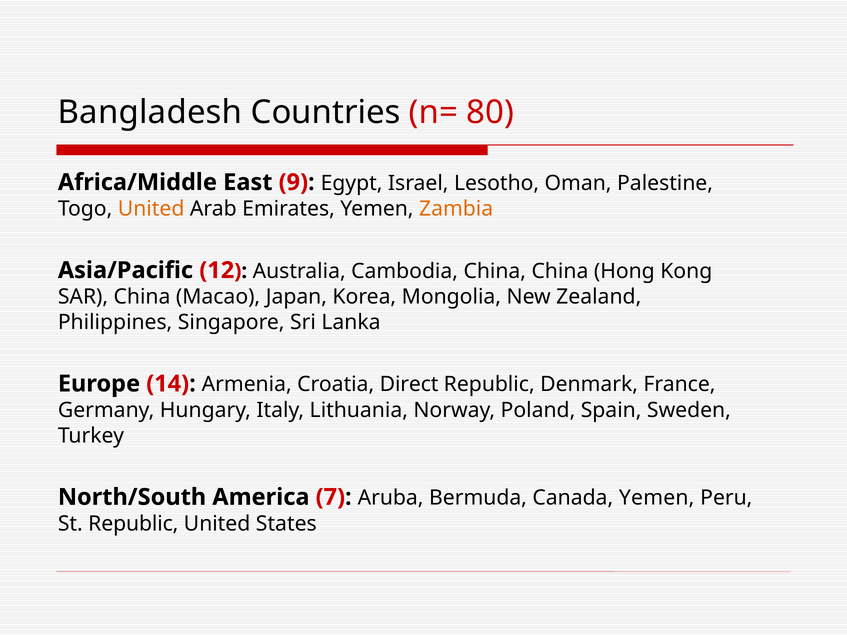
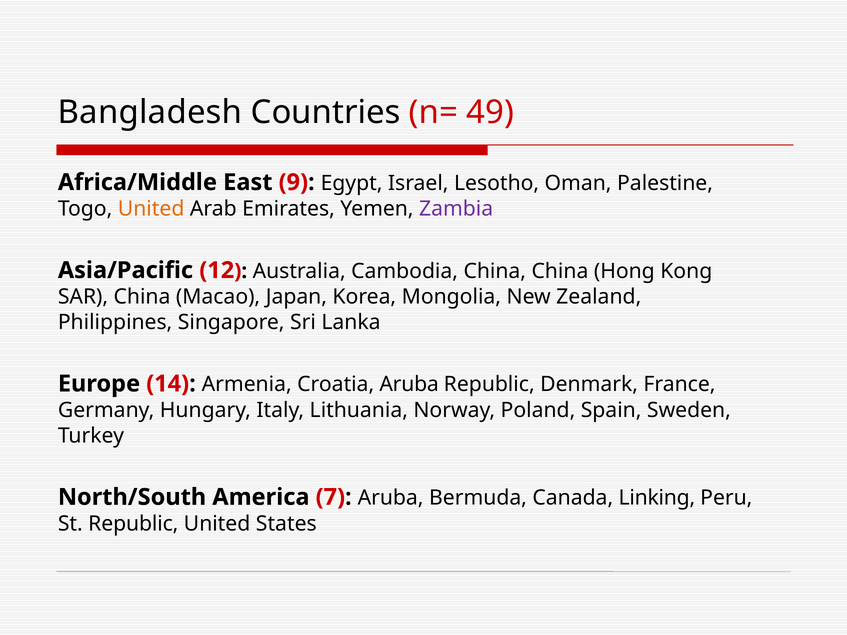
80: 80 -> 49
Zambia colour: orange -> purple
Croatia Direct: Direct -> Aruba
Canada Yemen: Yemen -> Linking
